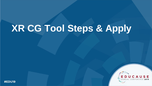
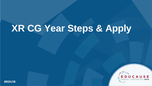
Tool: Tool -> Year
